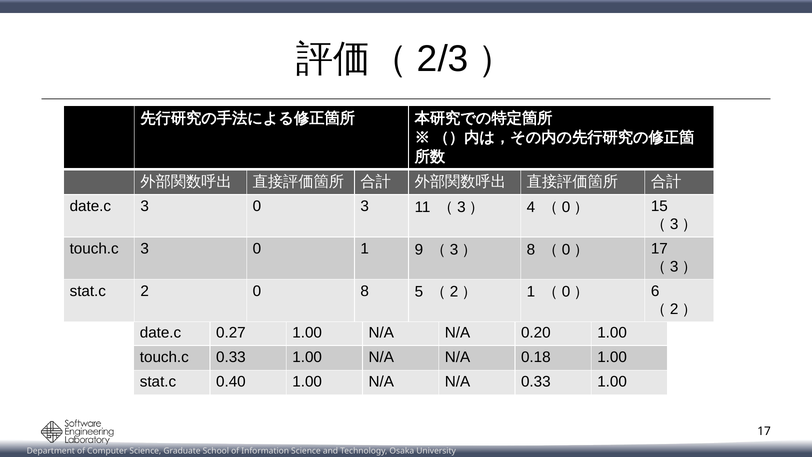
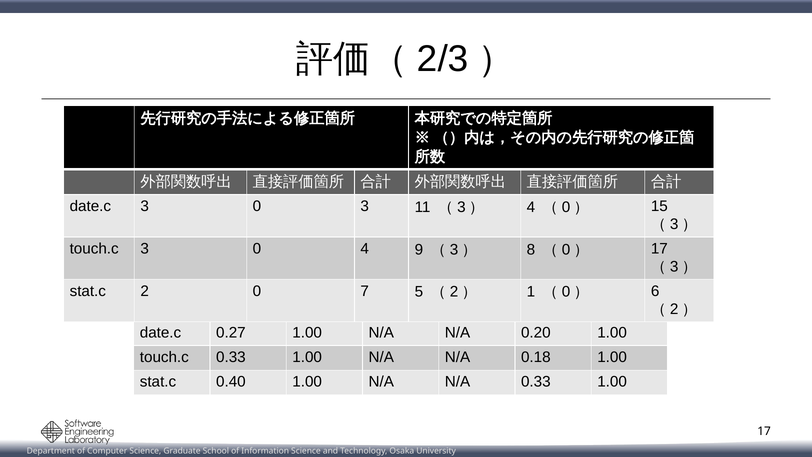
0 1: 1 -> 4
8 at (365, 291): 8 -> 7
